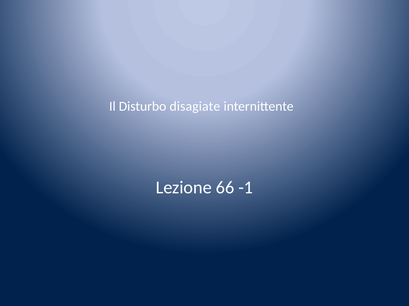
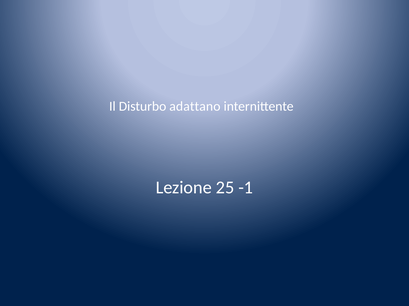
disagiate: disagiate -> adattano
66: 66 -> 25
